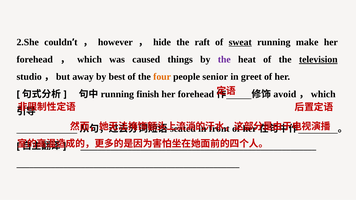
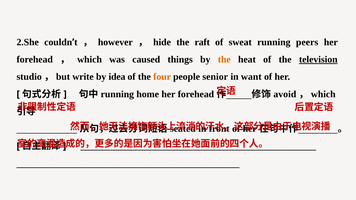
sweat underline: present -> none
make: make -> peers
the at (224, 60) colour: purple -> orange
away: away -> write
best: best -> idea
greet: greet -> want
finish: finish -> home
